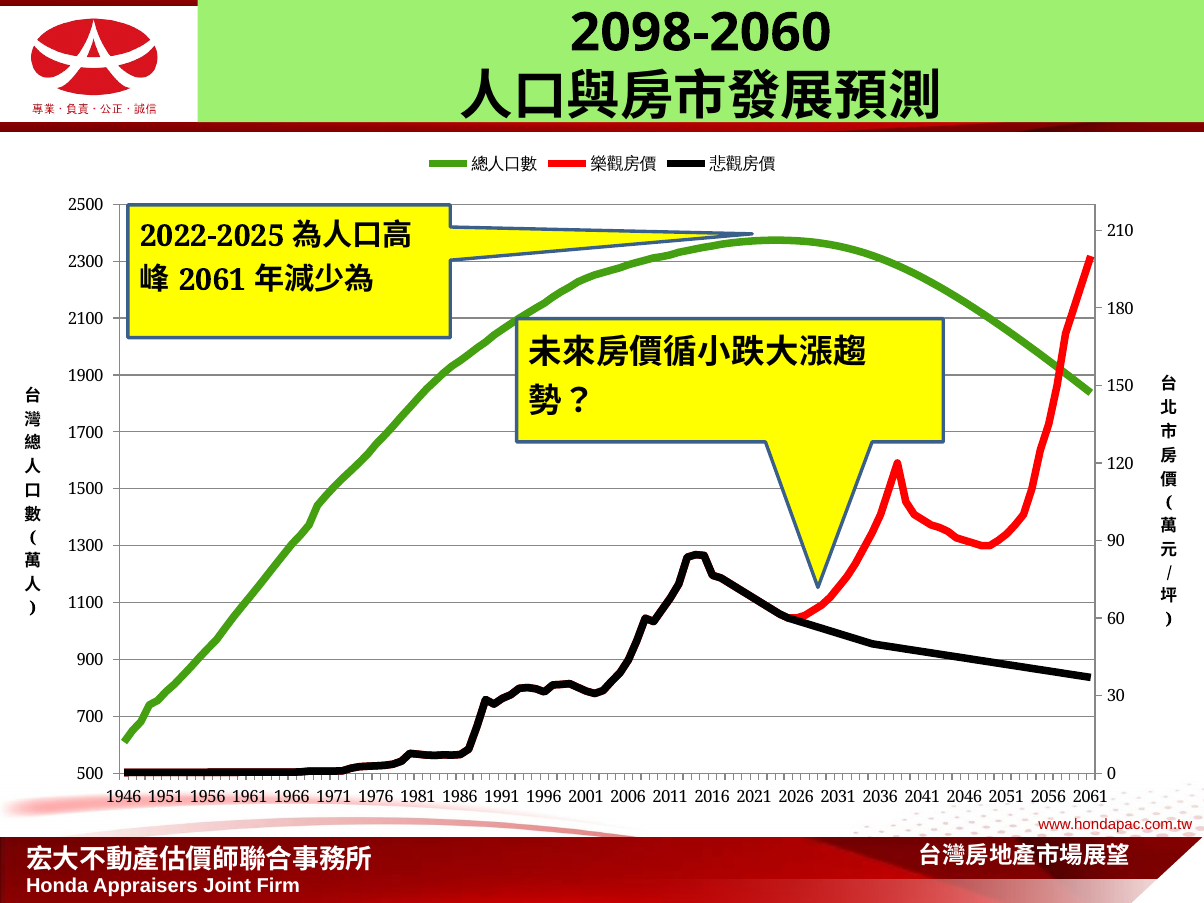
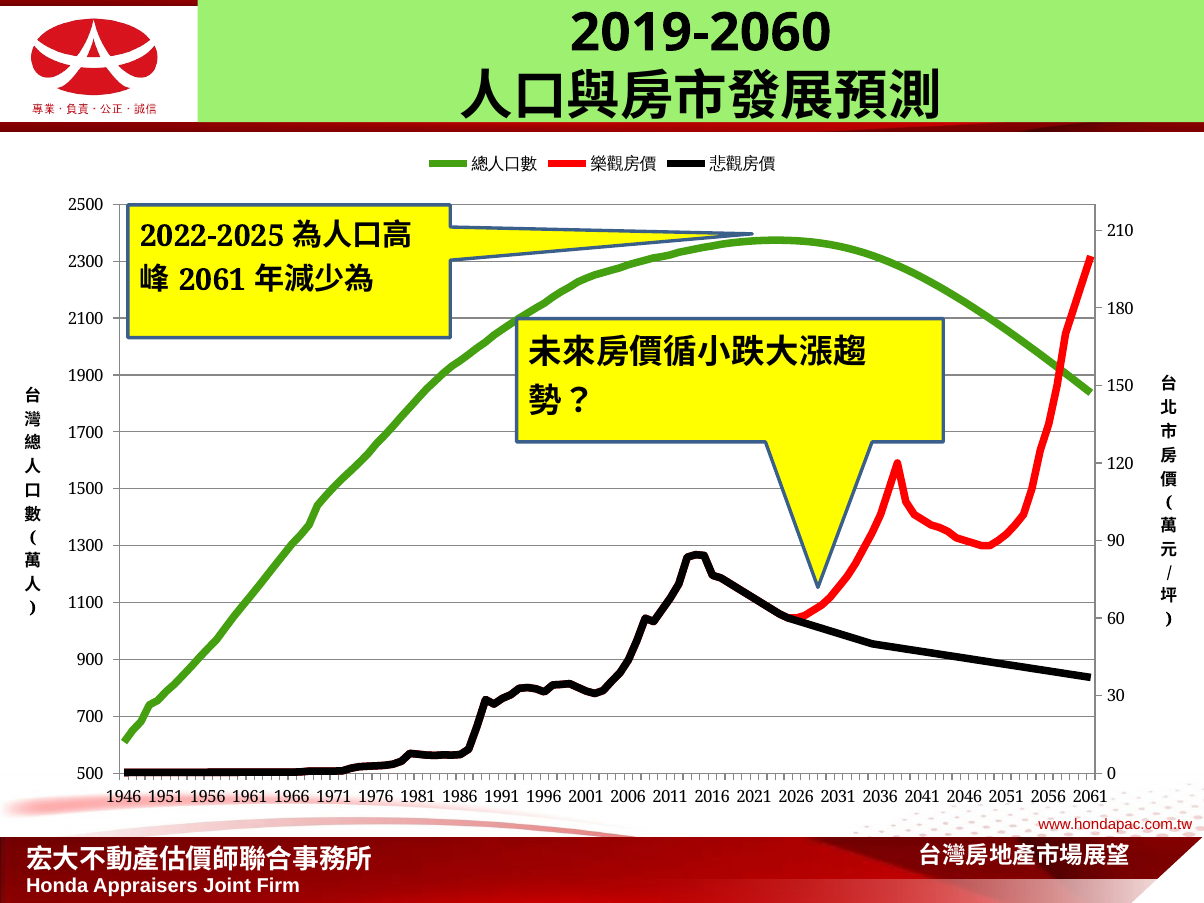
2098-2060: 2098-2060 -> 2019-2060
